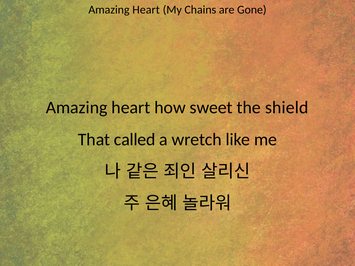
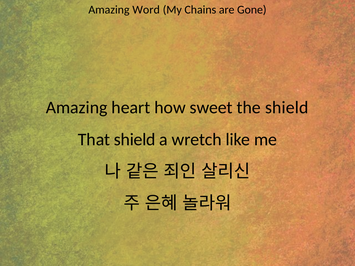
Heart at (146, 10): Heart -> Word
That called: called -> shield
